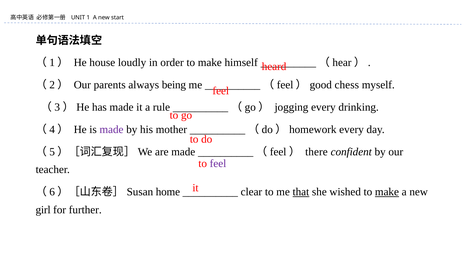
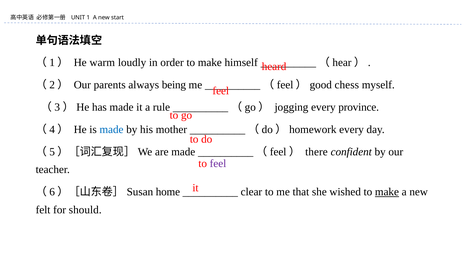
house: house -> warm
drinking: drinking -> province
made at (111, 130) colour: purple -> blue
that underline: present -> none
girl: girl -> felt
further: further -> should
